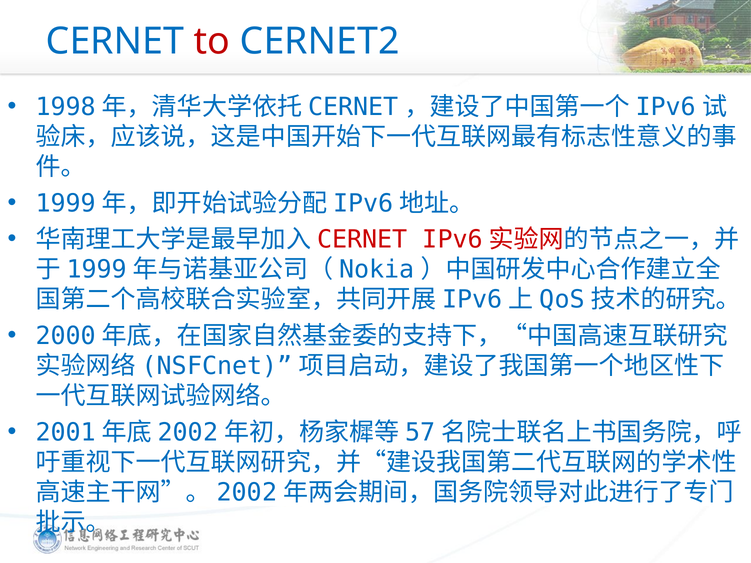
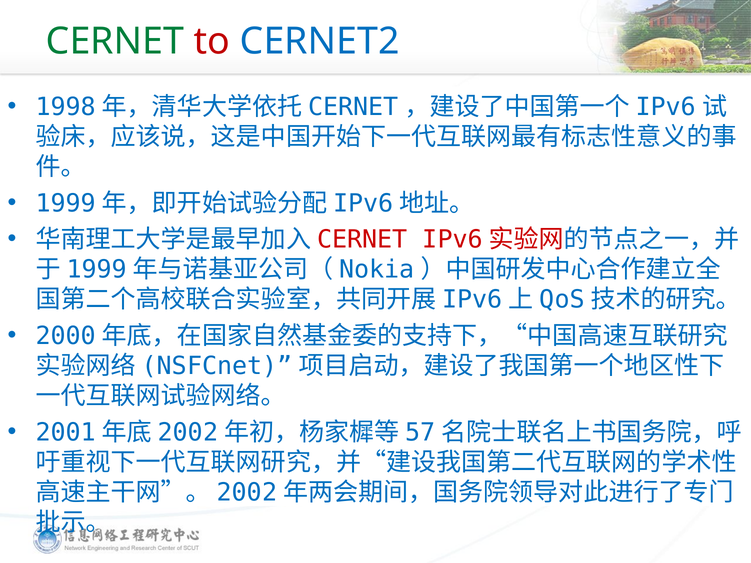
CERNET colour: blue -> green
